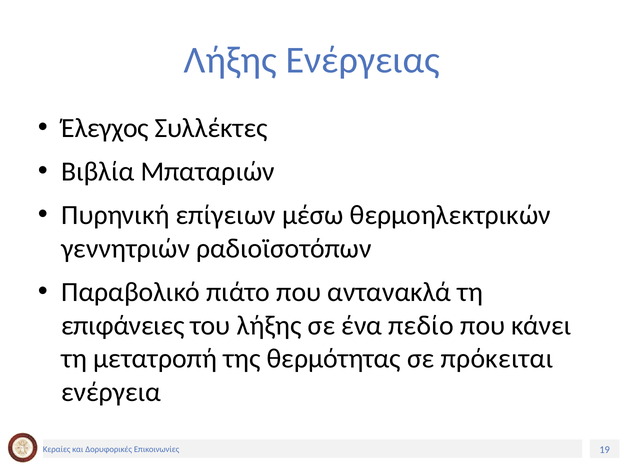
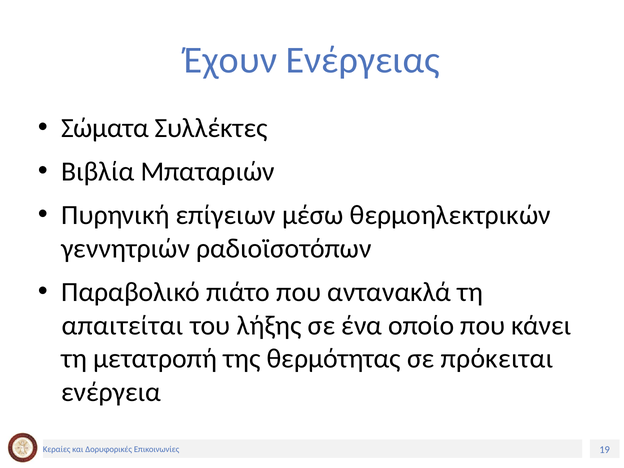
Λήξης at (230, 60): Λήξης -> Έχουν
Έλεγχος: Έλεγχος -> Σώματα
επιφάνειες: επιφάνειες -> απαιτείται
πεδίο: πεδίο -> οποίο
